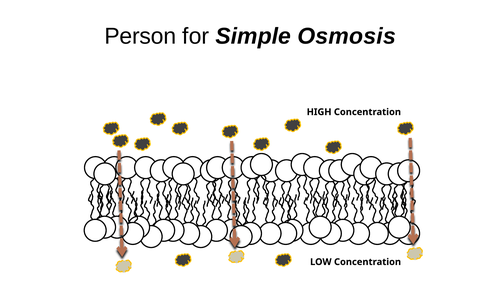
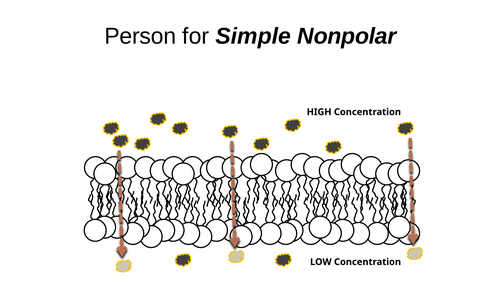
Osmosis: Osmosis -> Nonpolar
